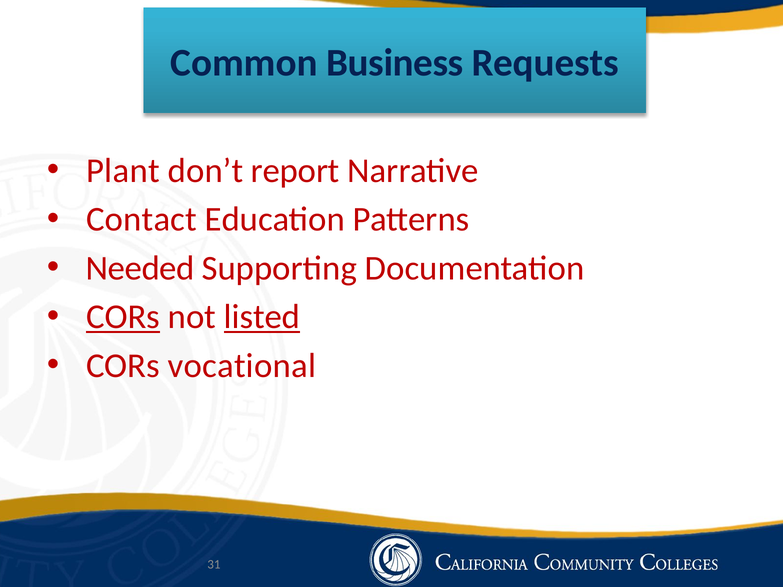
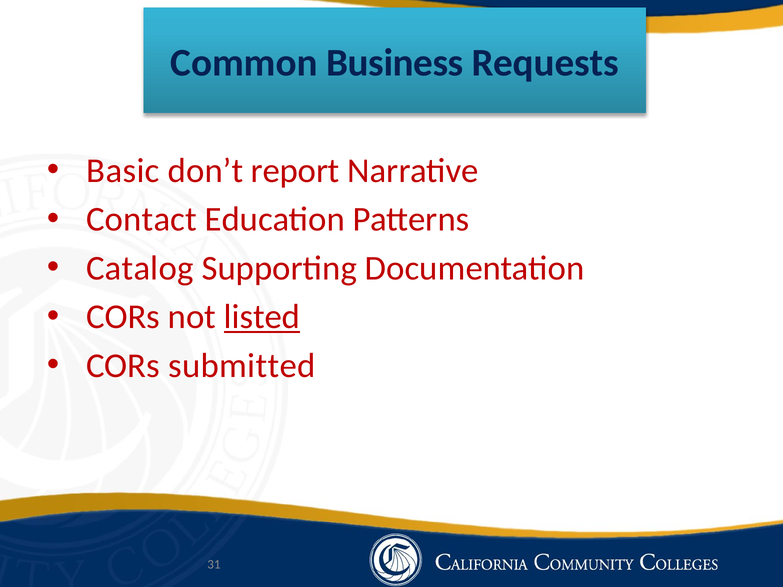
Plant: Plant -> Basic
Needed: Needed -> Catalog
CORs at (123, 317) underline: present -> none
vocational: vocational -> submitted
